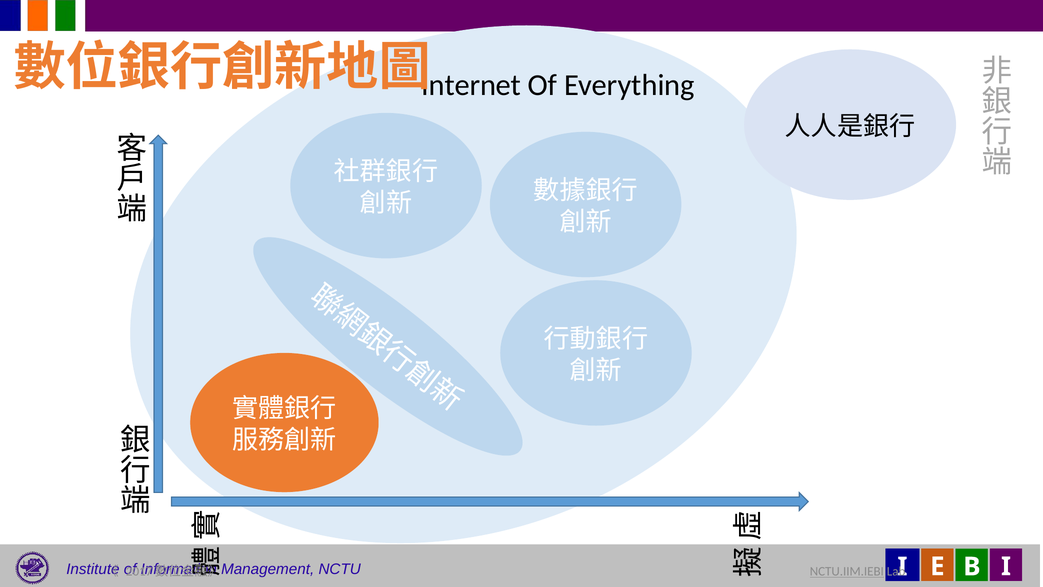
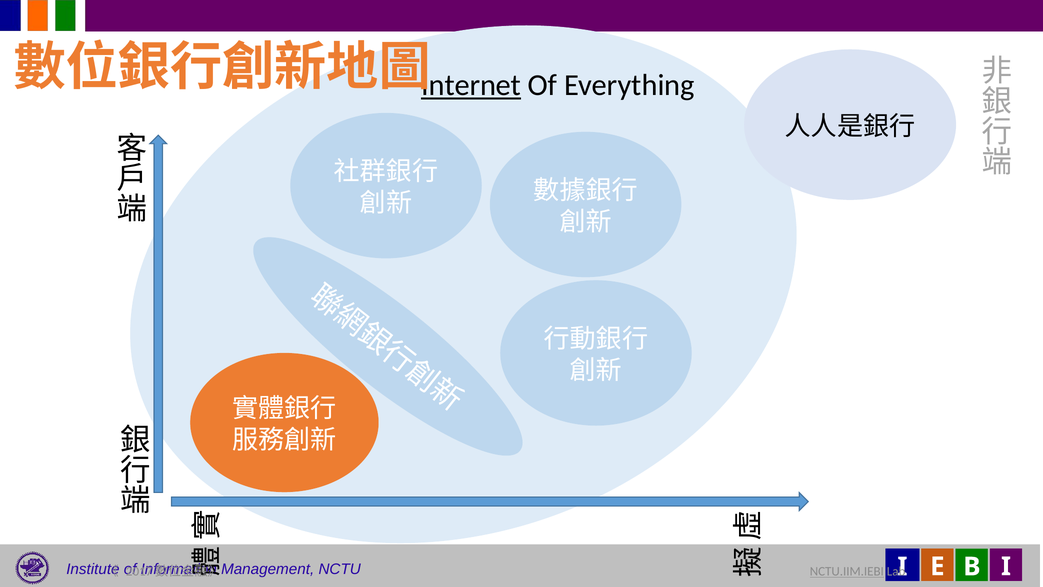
Internet underline: none -> present
